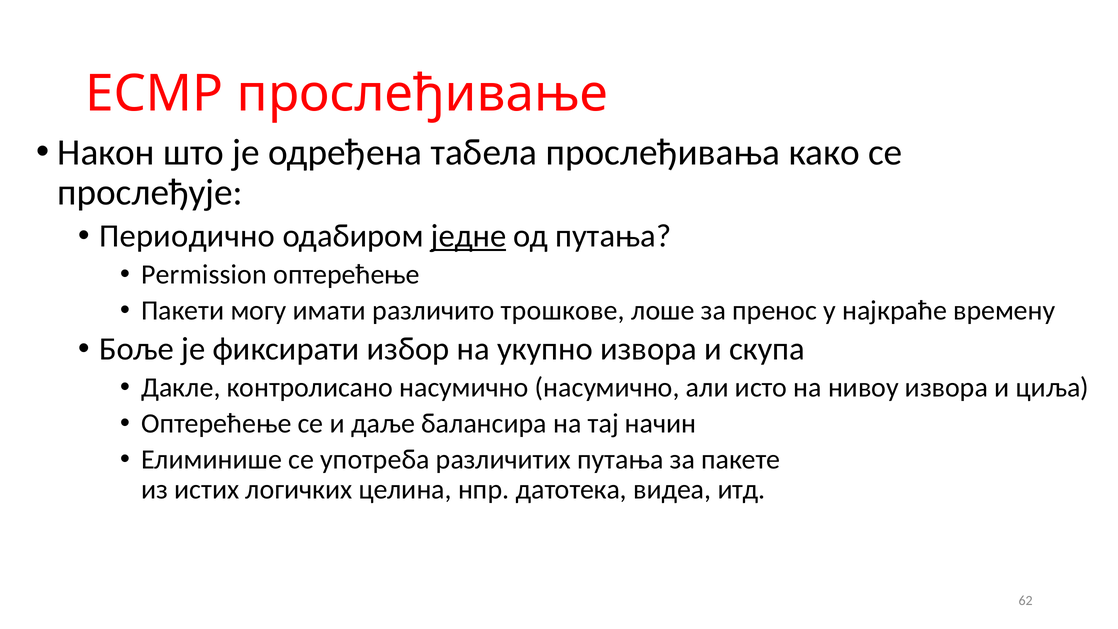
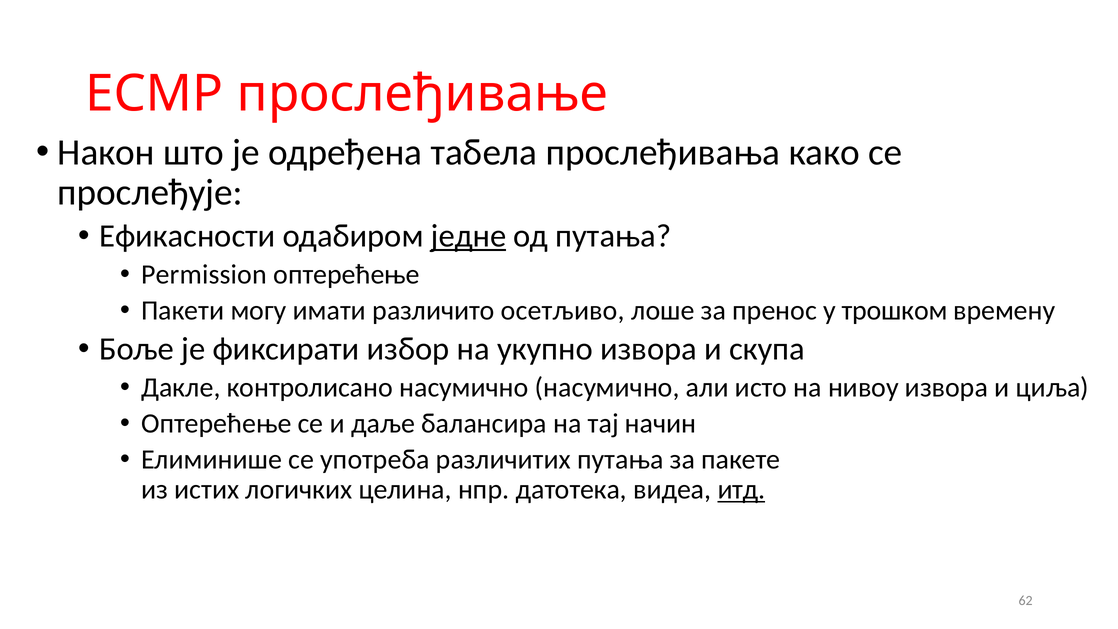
Периодично: Периодично -> Ефикасности
трошкове: трошкове -> осетљиво
најкраће: најкраће -> трошком
итд underline: none -> present
